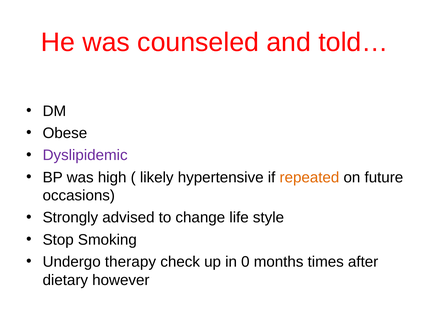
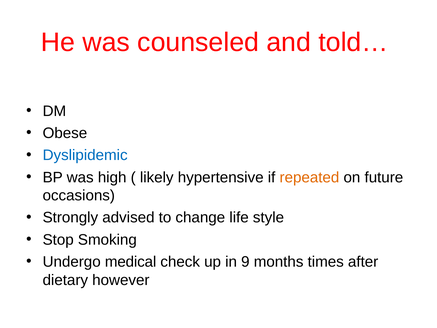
Dyslipidemic colour: purple -> blue
therapy: therapy -> medical
0: 0 -> 9
